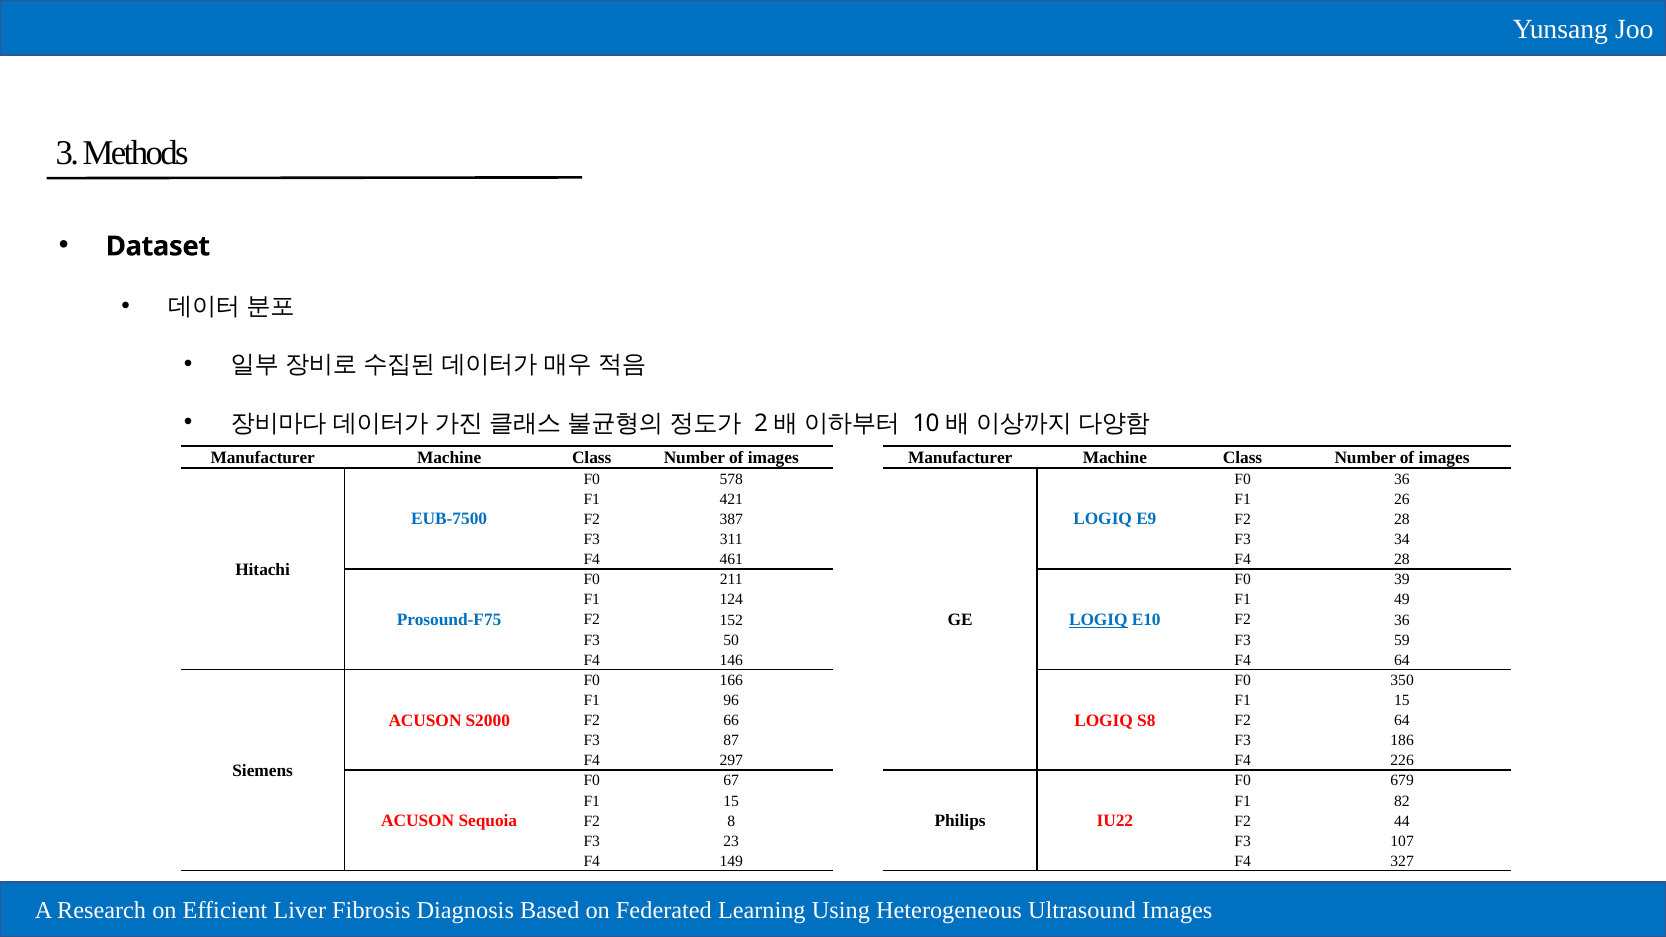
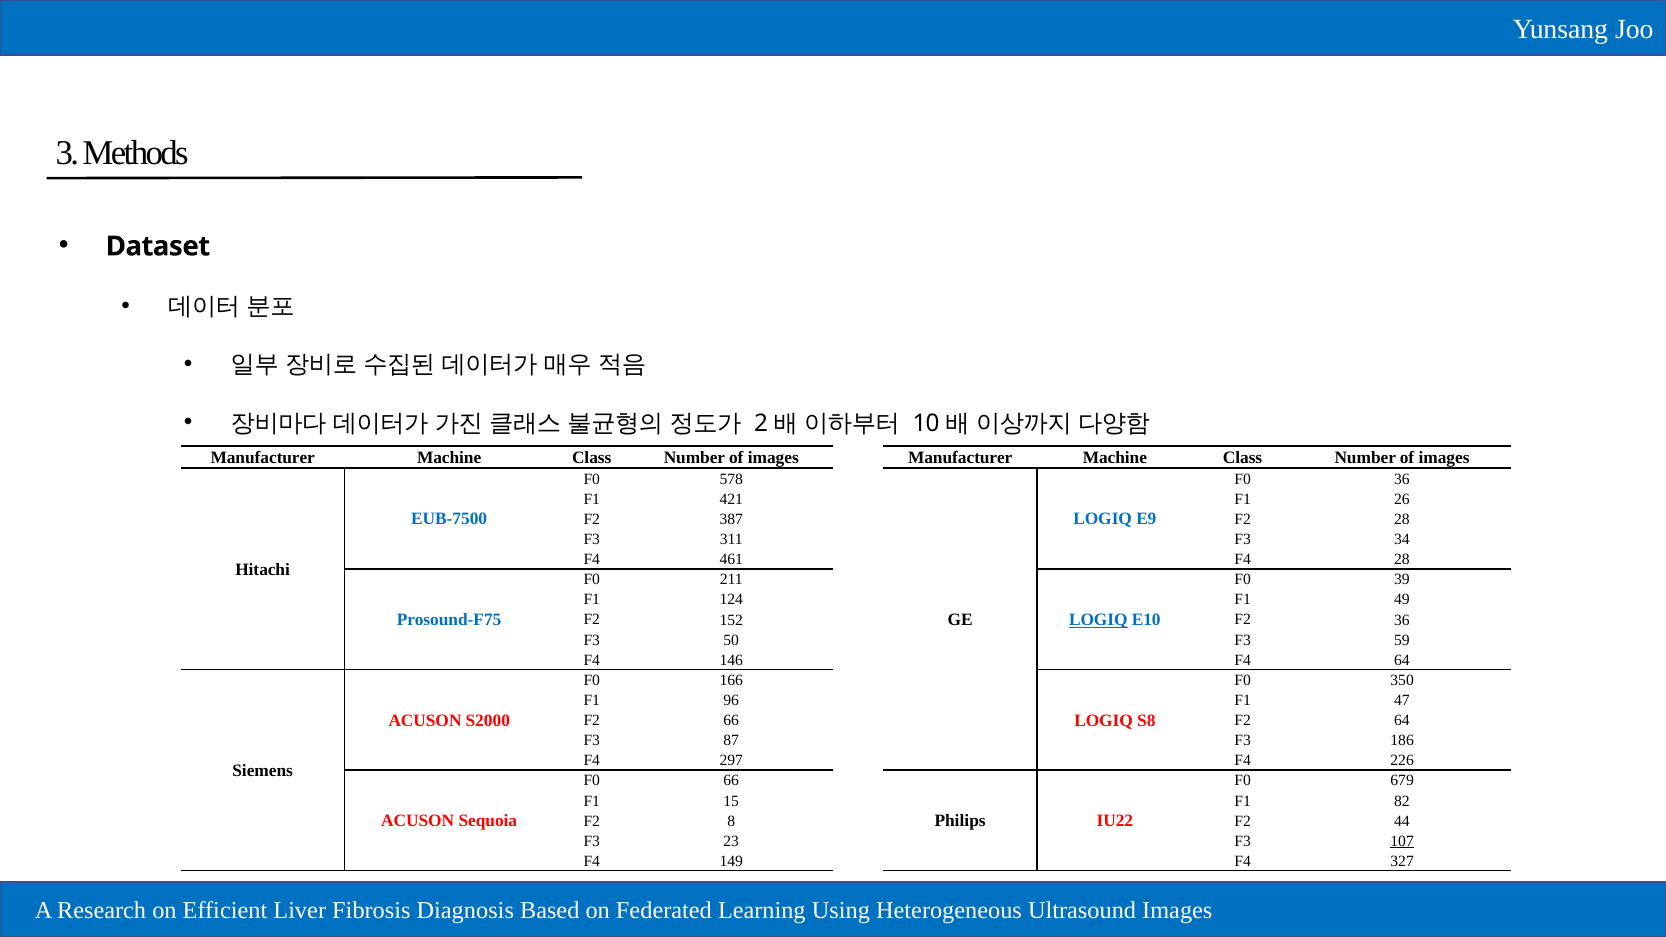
15 at (1402, 700): 15 -> 47
F0 67: 67 -> 66
107 underline: none -> present
